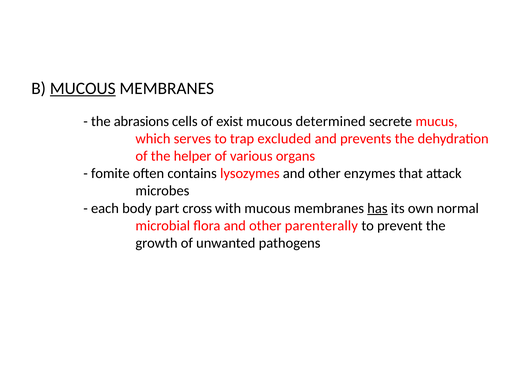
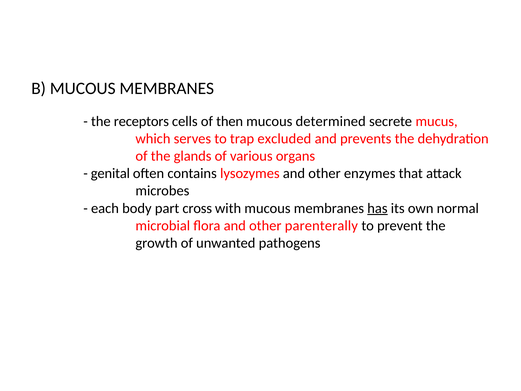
MUCOUS at (83, 88) underline: present -> none
abrasions: abrasions -> receptors
exist: exist -> then
helper: helper -> glands
fomite: fomite -> genital
